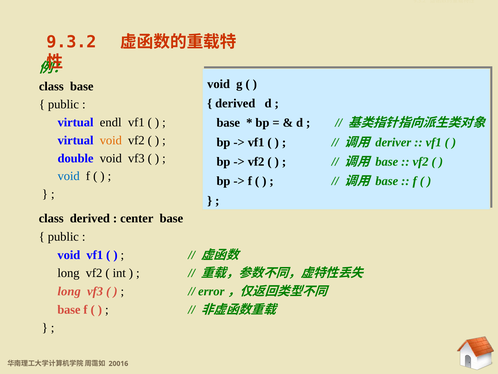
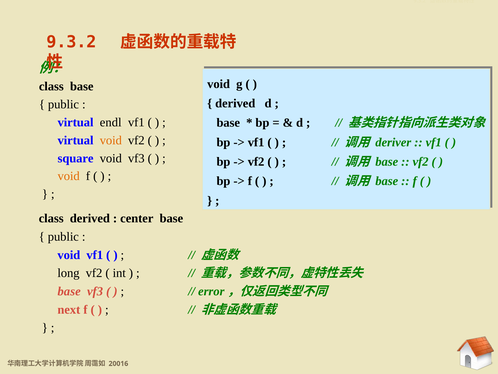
double: double -> square
void at (69, 176) colour: blue -> orange
long at (69, 291): long -> base
base at (69, 309): base -> next
